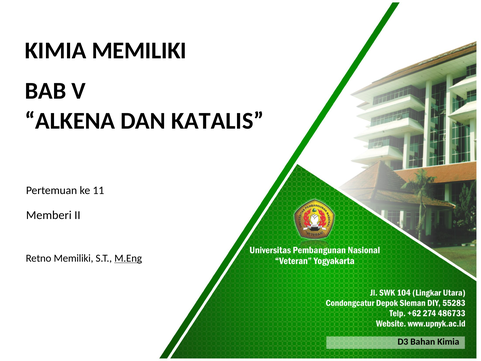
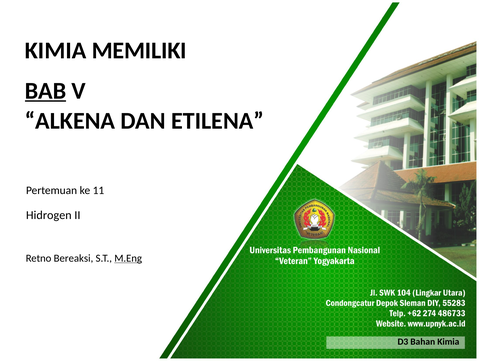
BAB underline: none -> present
KATALIS: KATALIS -> ETILENA
Memberi: Memberi -> Hidrogen
Retno Memiliki: Memiliki -> Bereaksi
